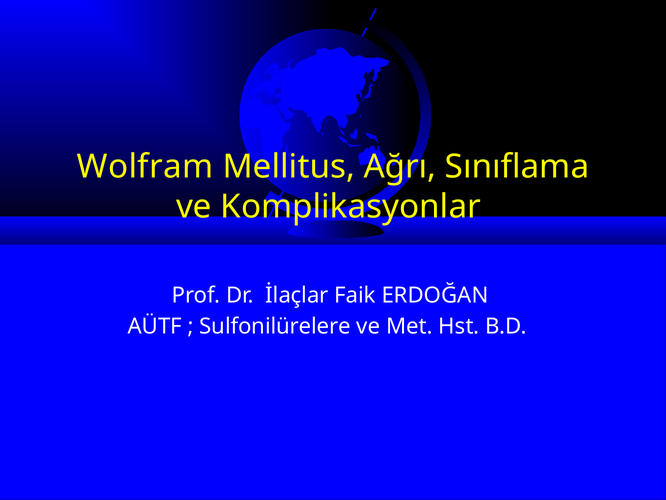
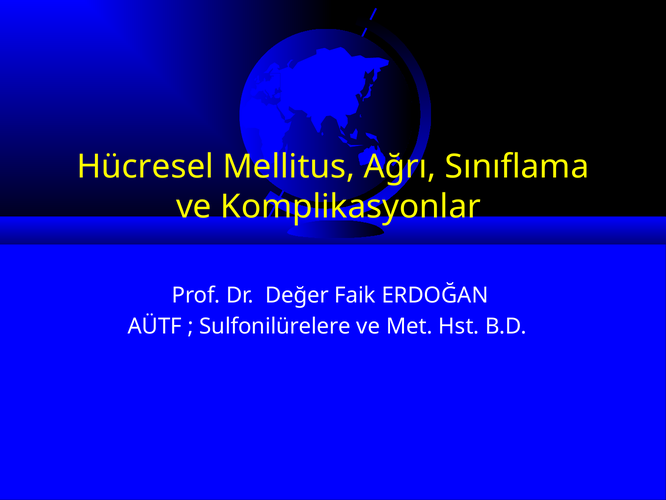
Wolfram: Wolfram -> Hücresel
İlaçlar: İlaçlar -> Değer
